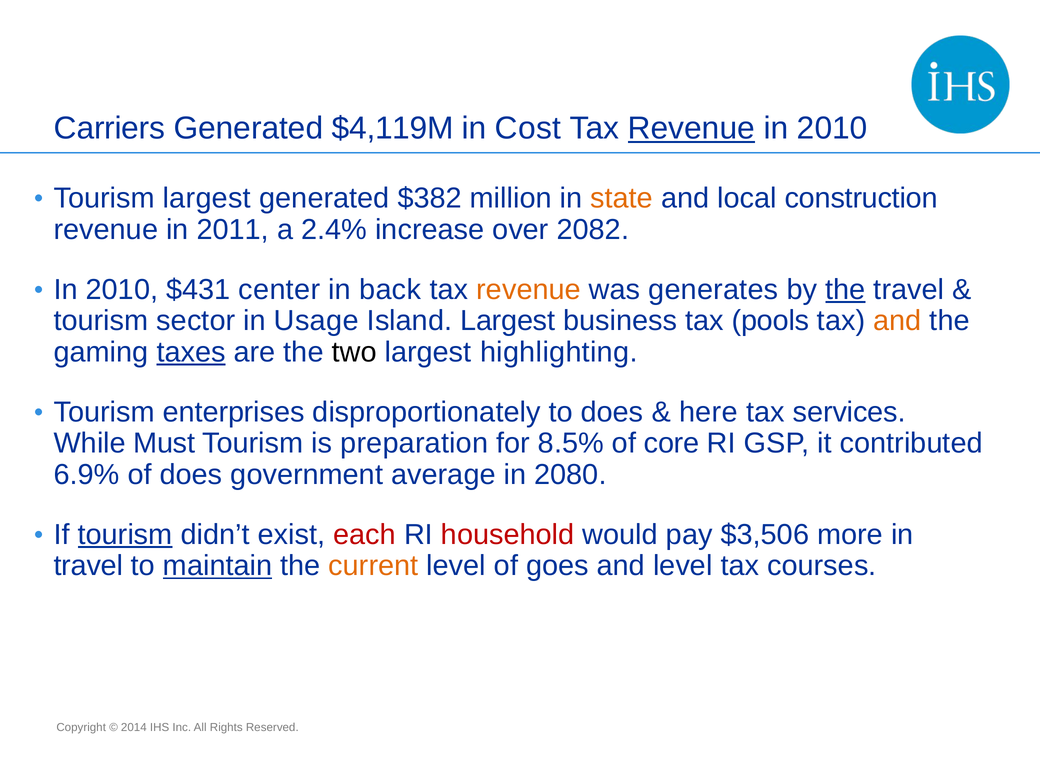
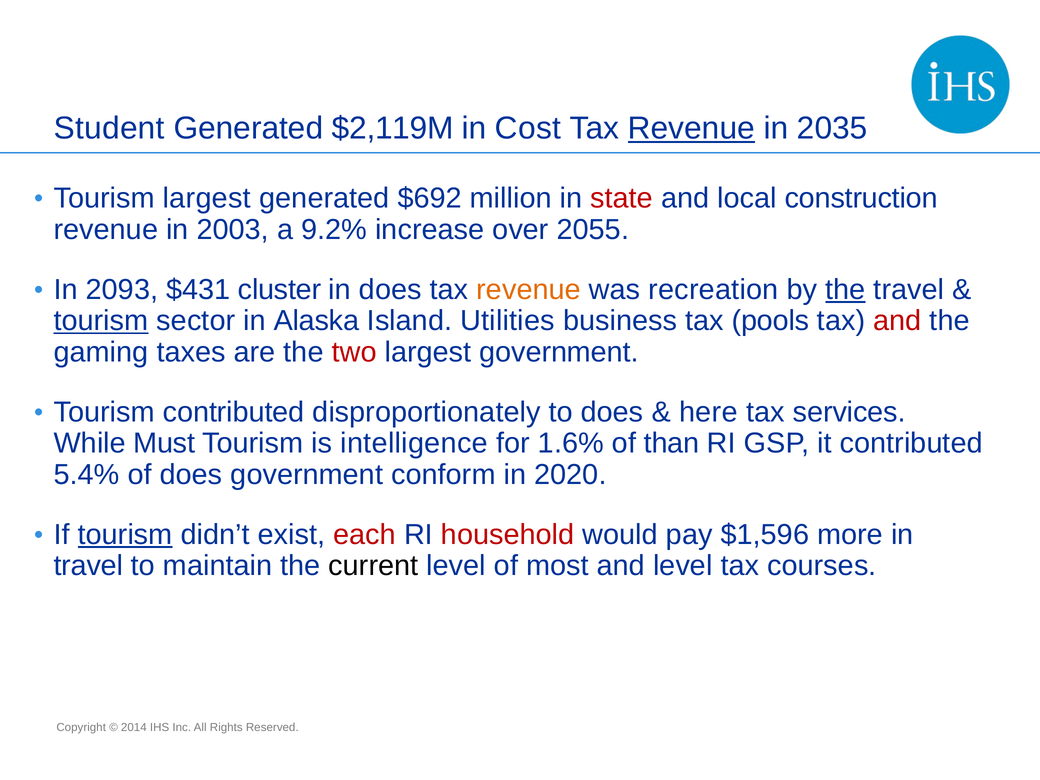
Carriers: Carriers -> Student
$4,119M: $4,119M -> $2,119M
2010 at (832, 128): 2010 -> 2035
$382: $382 -> $692
state colour: orange -> red
2011: 2011 -> 2003
2.4%: 2.4% -> 9.2%
2082: 2082 -> 2055
2010 at (122, 290): 2010 -> 2093
center: center -> cluster
in back: back -> does
generates: generates -> recreation
tourism at (101, 321) underline: none -> present
Usage: Usage -> Alaska
Island Largest: Largest -> Utilities
and at (897, 321) colour: orange -> red
taxes underline: present -> none
two colour: black -> red
largest highlighting: highlighting -> government
Tourism enterprises: enterprises -> contributed
preparation: preparation -> intelligence
8.5%: 8.5% -> 1.6%
core: core -> than
6.9%: 6.9% -> 5.4%
average: average -> conform
2080: 2080 -> 2020
$3,506: $3,506 -> $1,596
maintain underline: present -> none
current colour: orange -> black
goes: goes -> most
